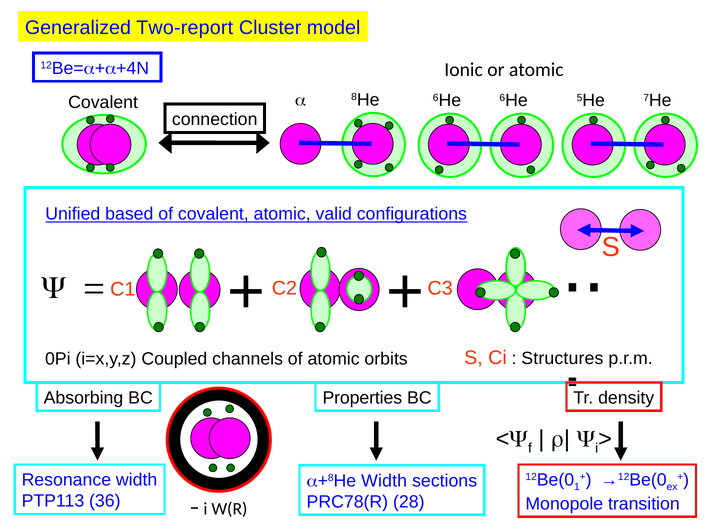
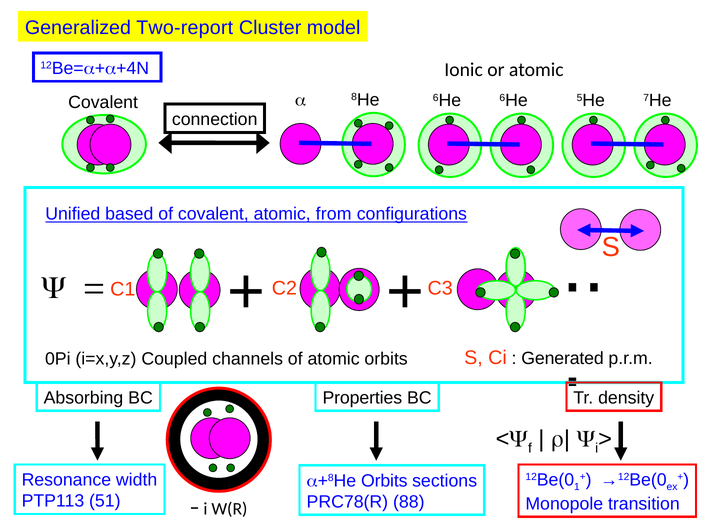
valid: valid -> from
Structures: Structures -> Generated
a+8He Width: Width -> Orbits
36: 36 -> 51
28: 28 -> 88
